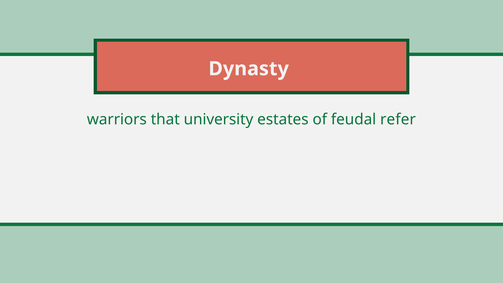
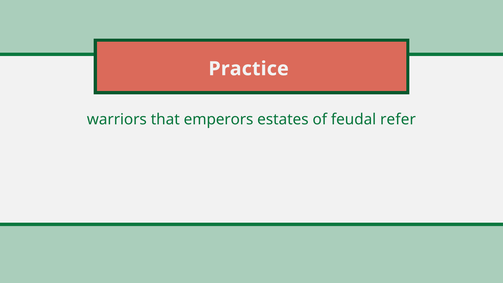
Dynasty: Dynasty -> Practice
university: university -> emperors
